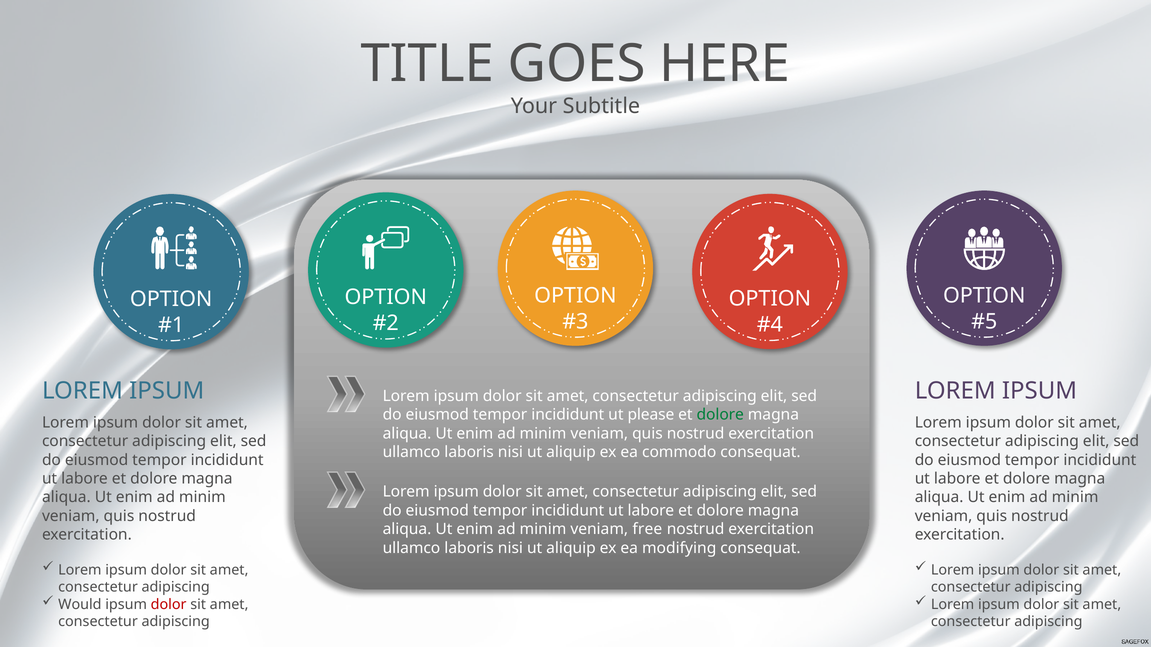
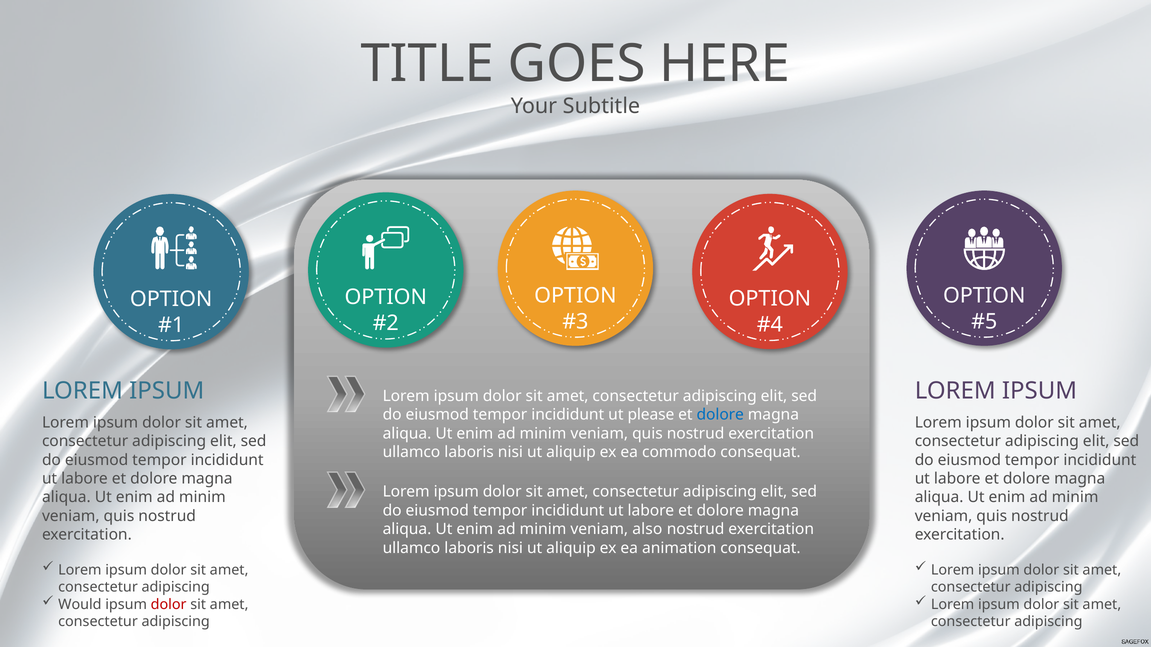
dolore at (720, 415) colour: green -> blue
free: free -> also
modifying: modifying -> animation
